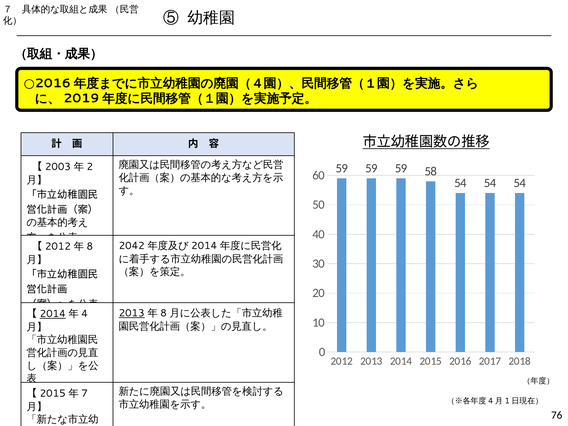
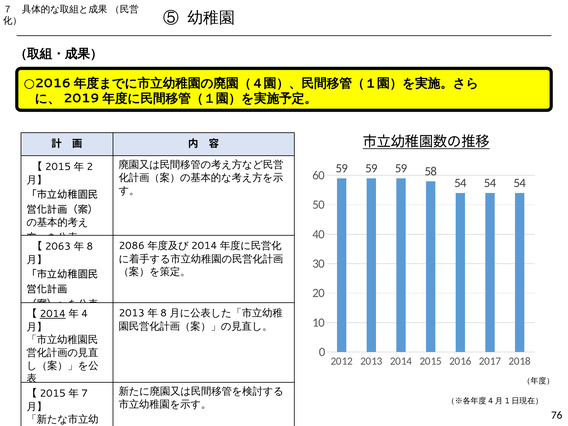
2003 at (58, 167): 2003 -> 2015
2042: 2042 -> 2086
2012 at (58, 247): 2012 -> 2063
2013 at (132, 313) underline: present -> none
